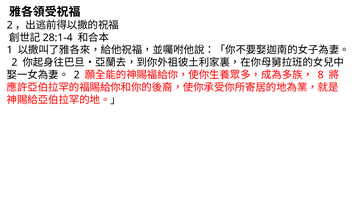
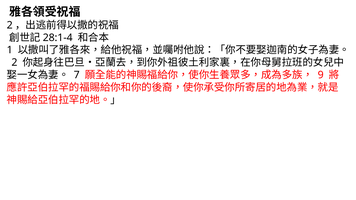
2 at (77, 75): 2 -> 7
8: 8 -> 9
